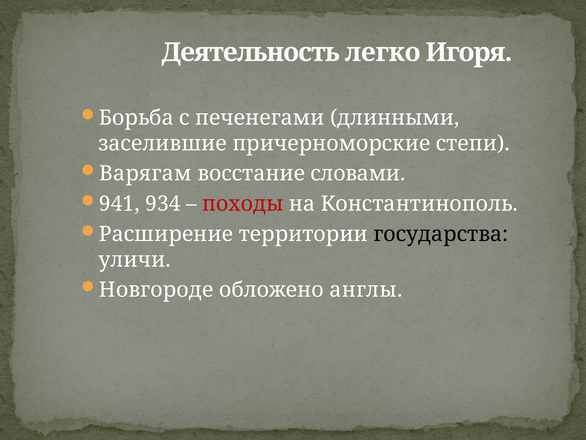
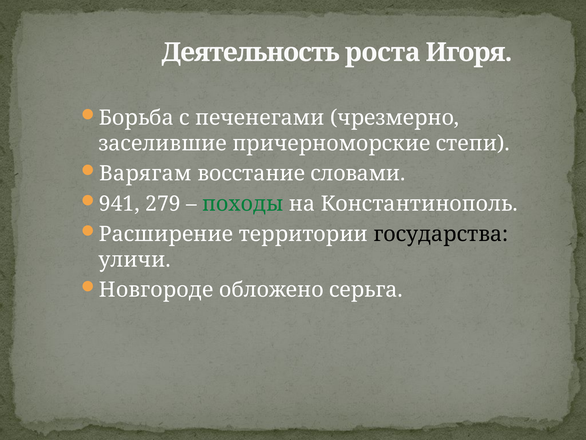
легко: легко -> роста
длинными: длинными -> чрезмерно
934: 934 -> 279
походы colour: red -> green
англы: англы -> серьга
